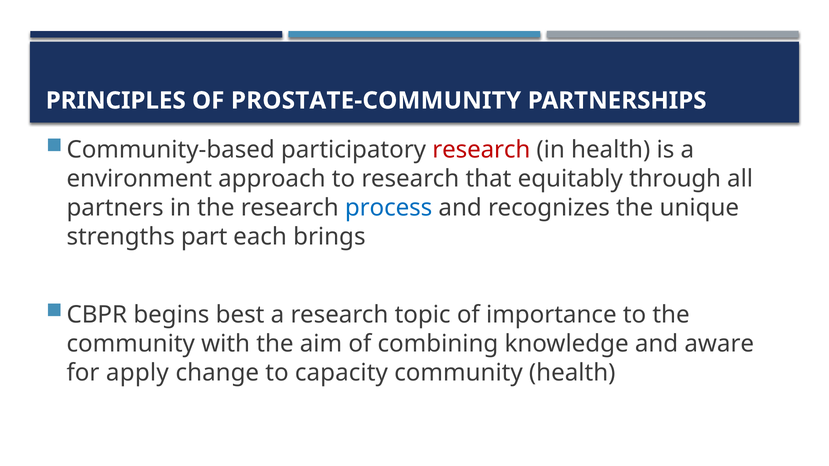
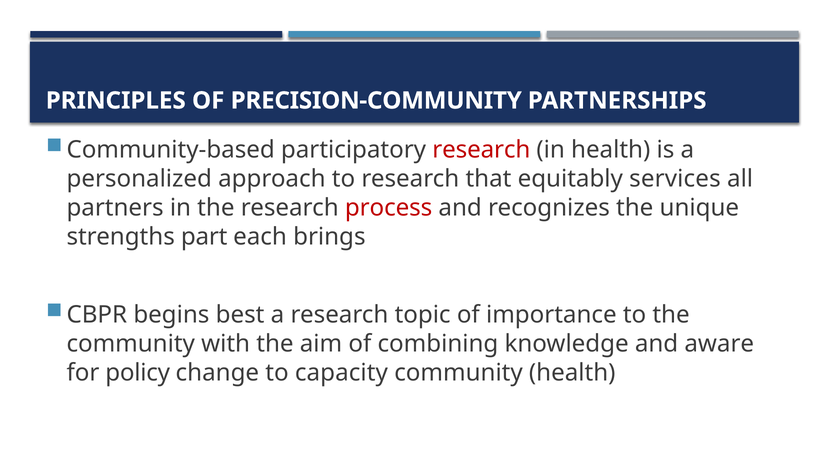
PROSTATE-COMMUNITY: PROSTATE-COMMUNITY -> PRECISION-COMMUNITY
environment: environment -> personalized
through: through -> services
process colour: blue -> red
apply: apply -> policy
